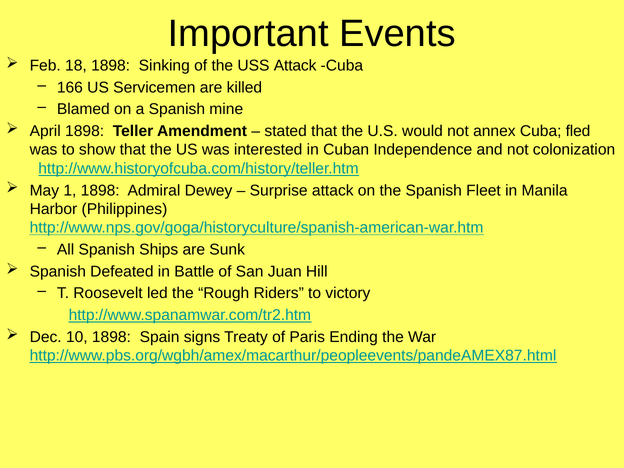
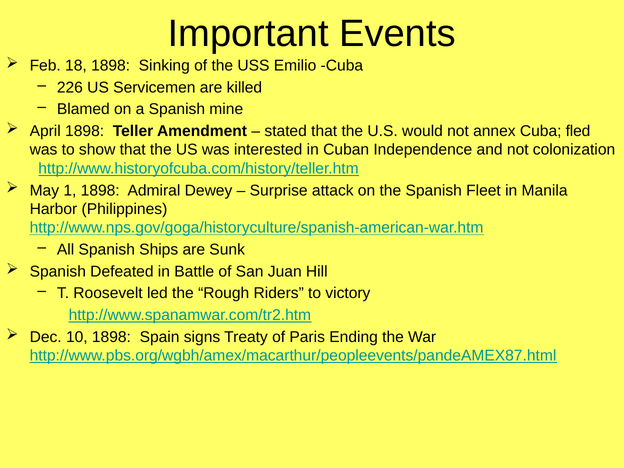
USS Attack: Attack -> Emilio
166: 166 -> 226
